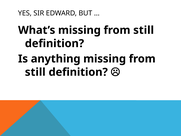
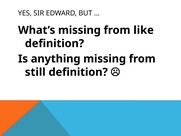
What’s missing from still: still -> like
